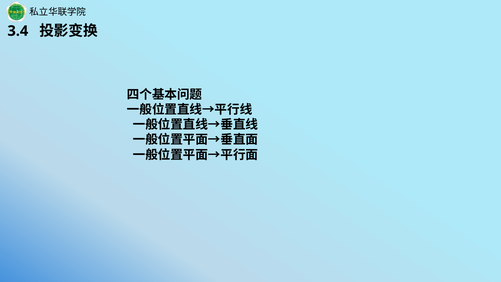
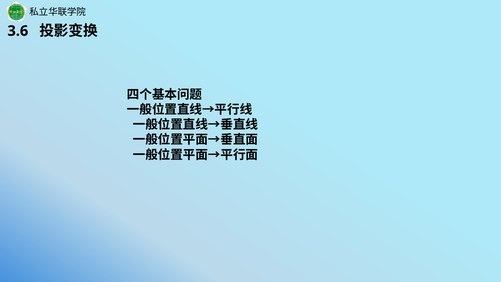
3.4: 3.4 -> 3.6
